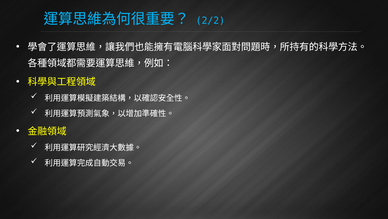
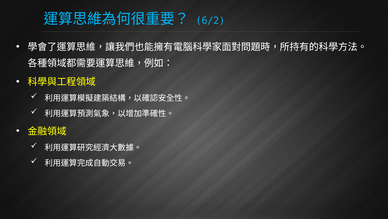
2/2: 2/2 -> 6/2
